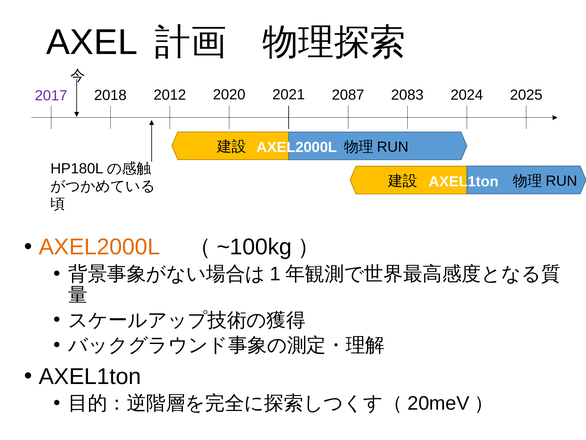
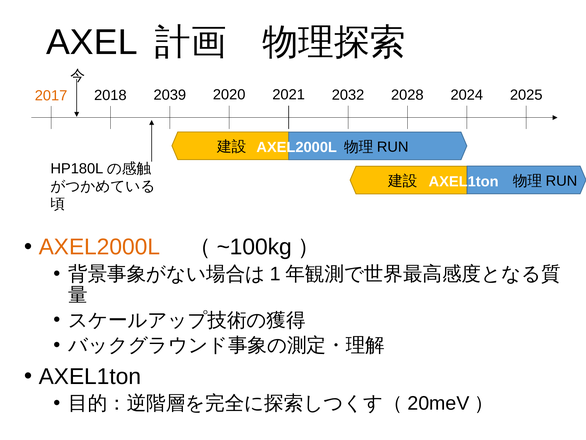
2083: 2083 -> 2028
2017 colour: purple -> orange
2012: 2012 -> 2039
2087: 2087 -> 2032
